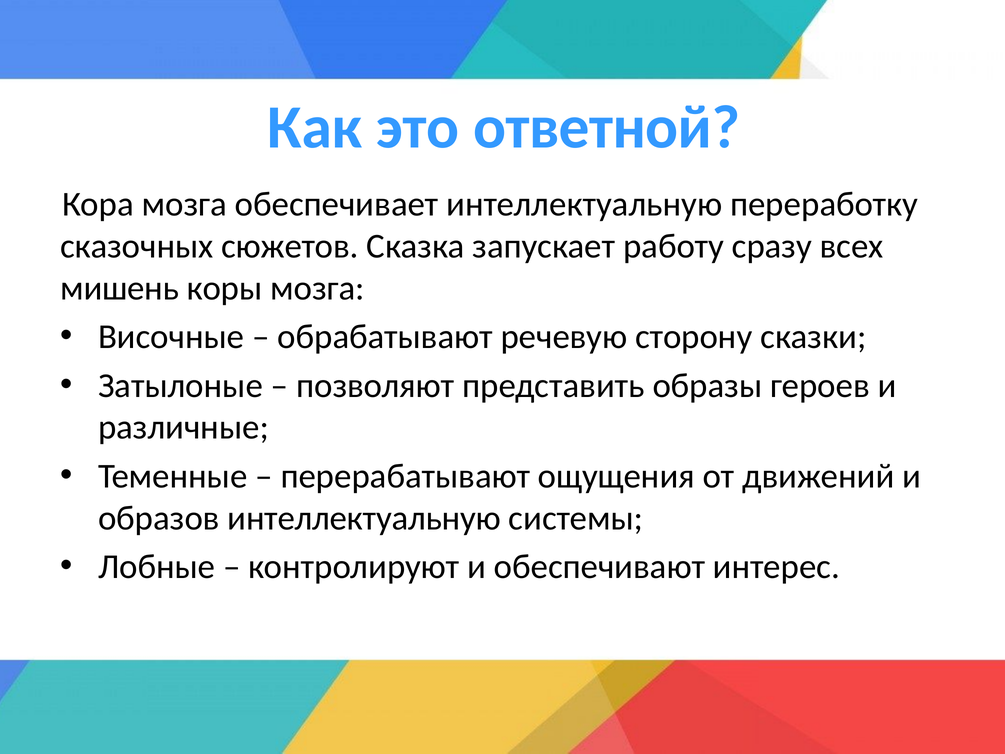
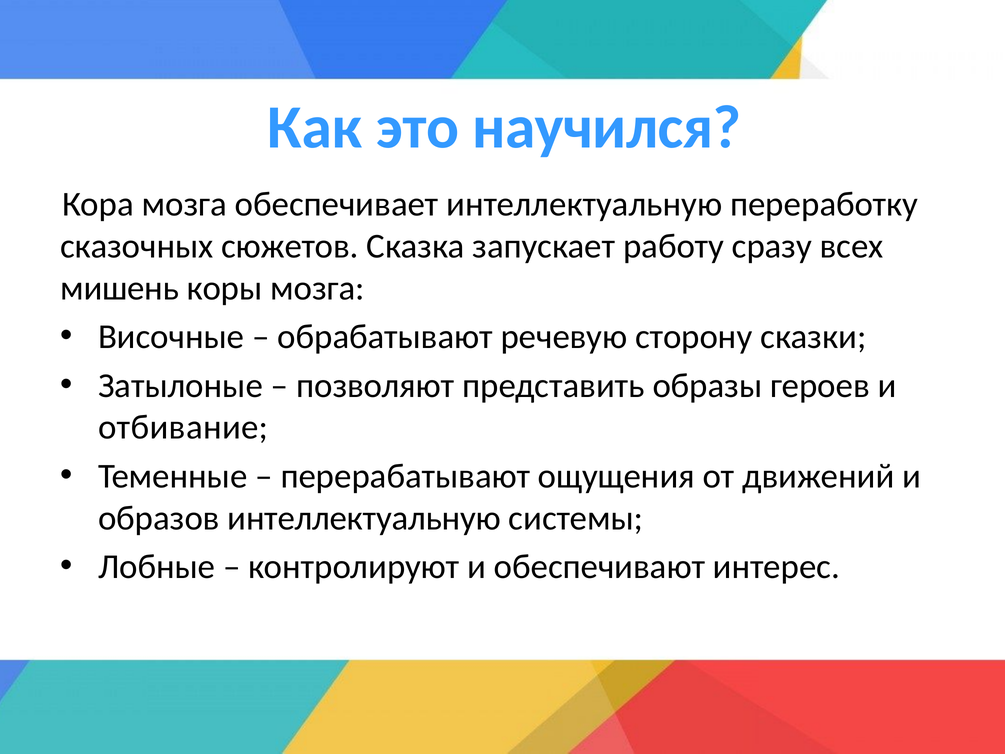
ответной: ответной -> научился
различные: различные -> отбивание
